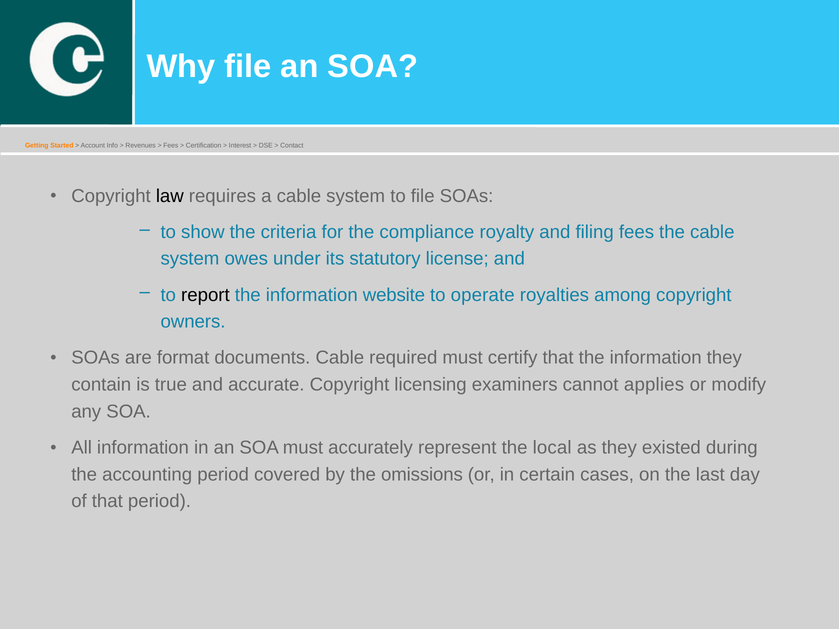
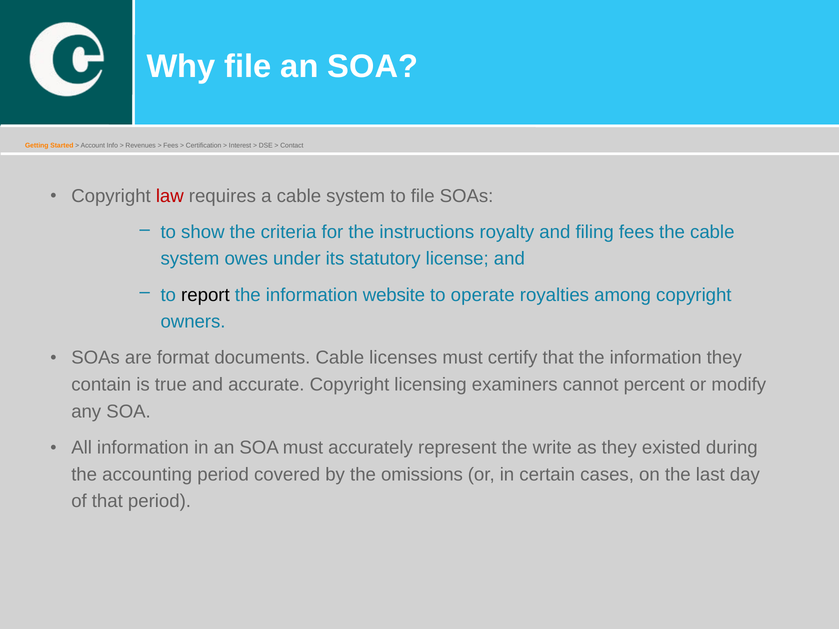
law colour: black -> red
compliance: compliance -> instructions
required: required -> licenses
applies: applies -> percent
local: local -> write
